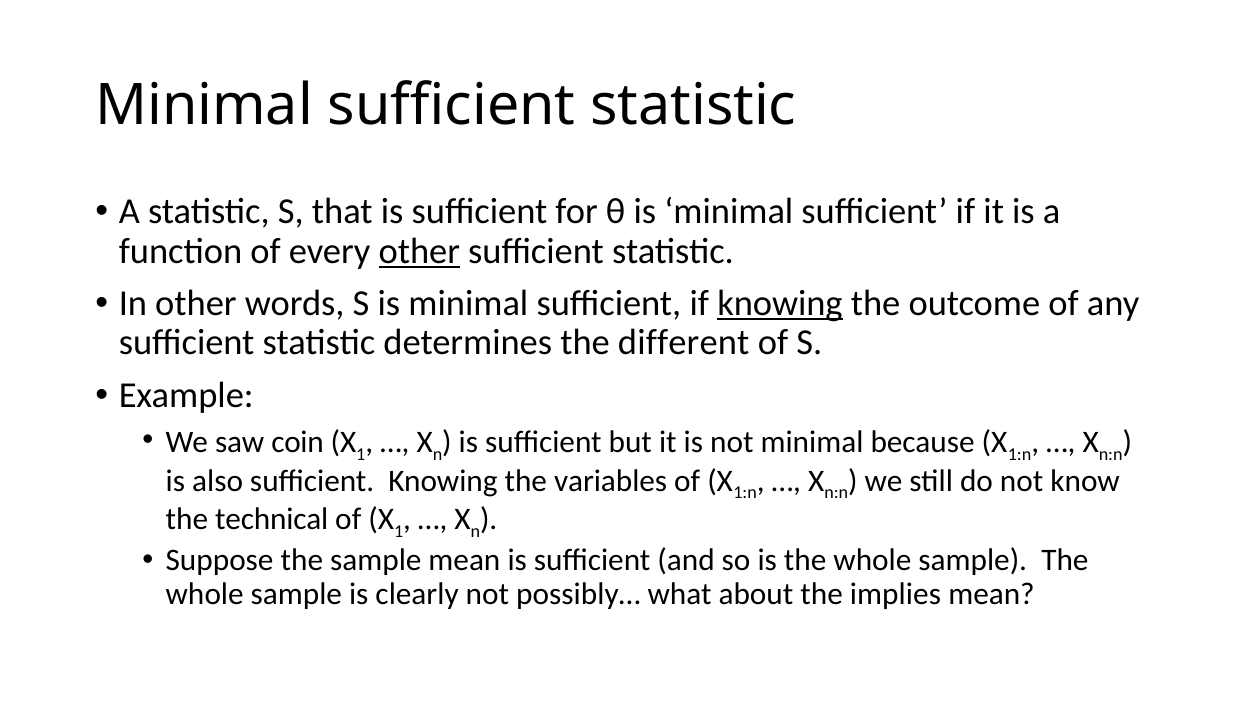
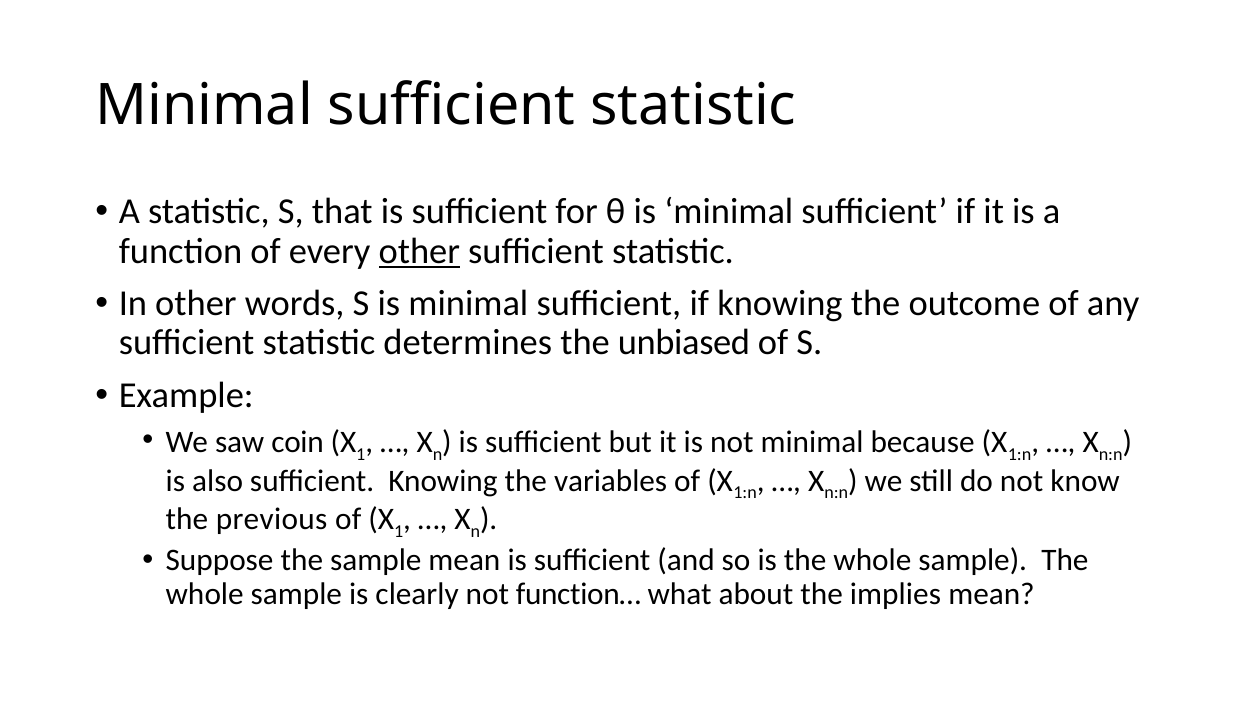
knowing at (780, 303) underline: present -> none
different: different -> unbiased
technical: technical -> previous
possibly…: possibly… -> function…
